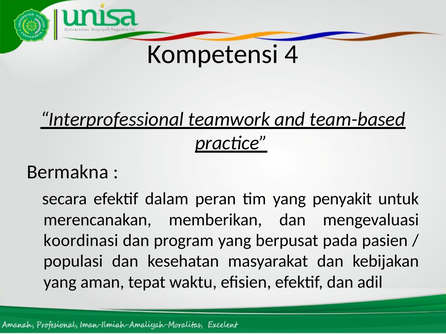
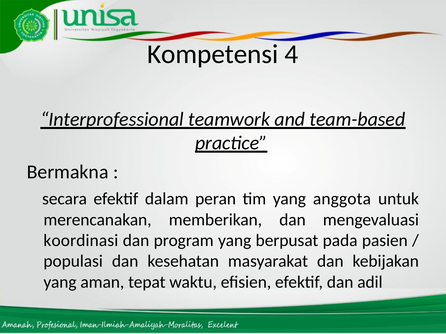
penyakit: penyakit -> anggota
